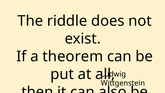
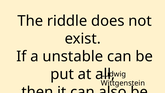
theorem: theorem -> unstable
